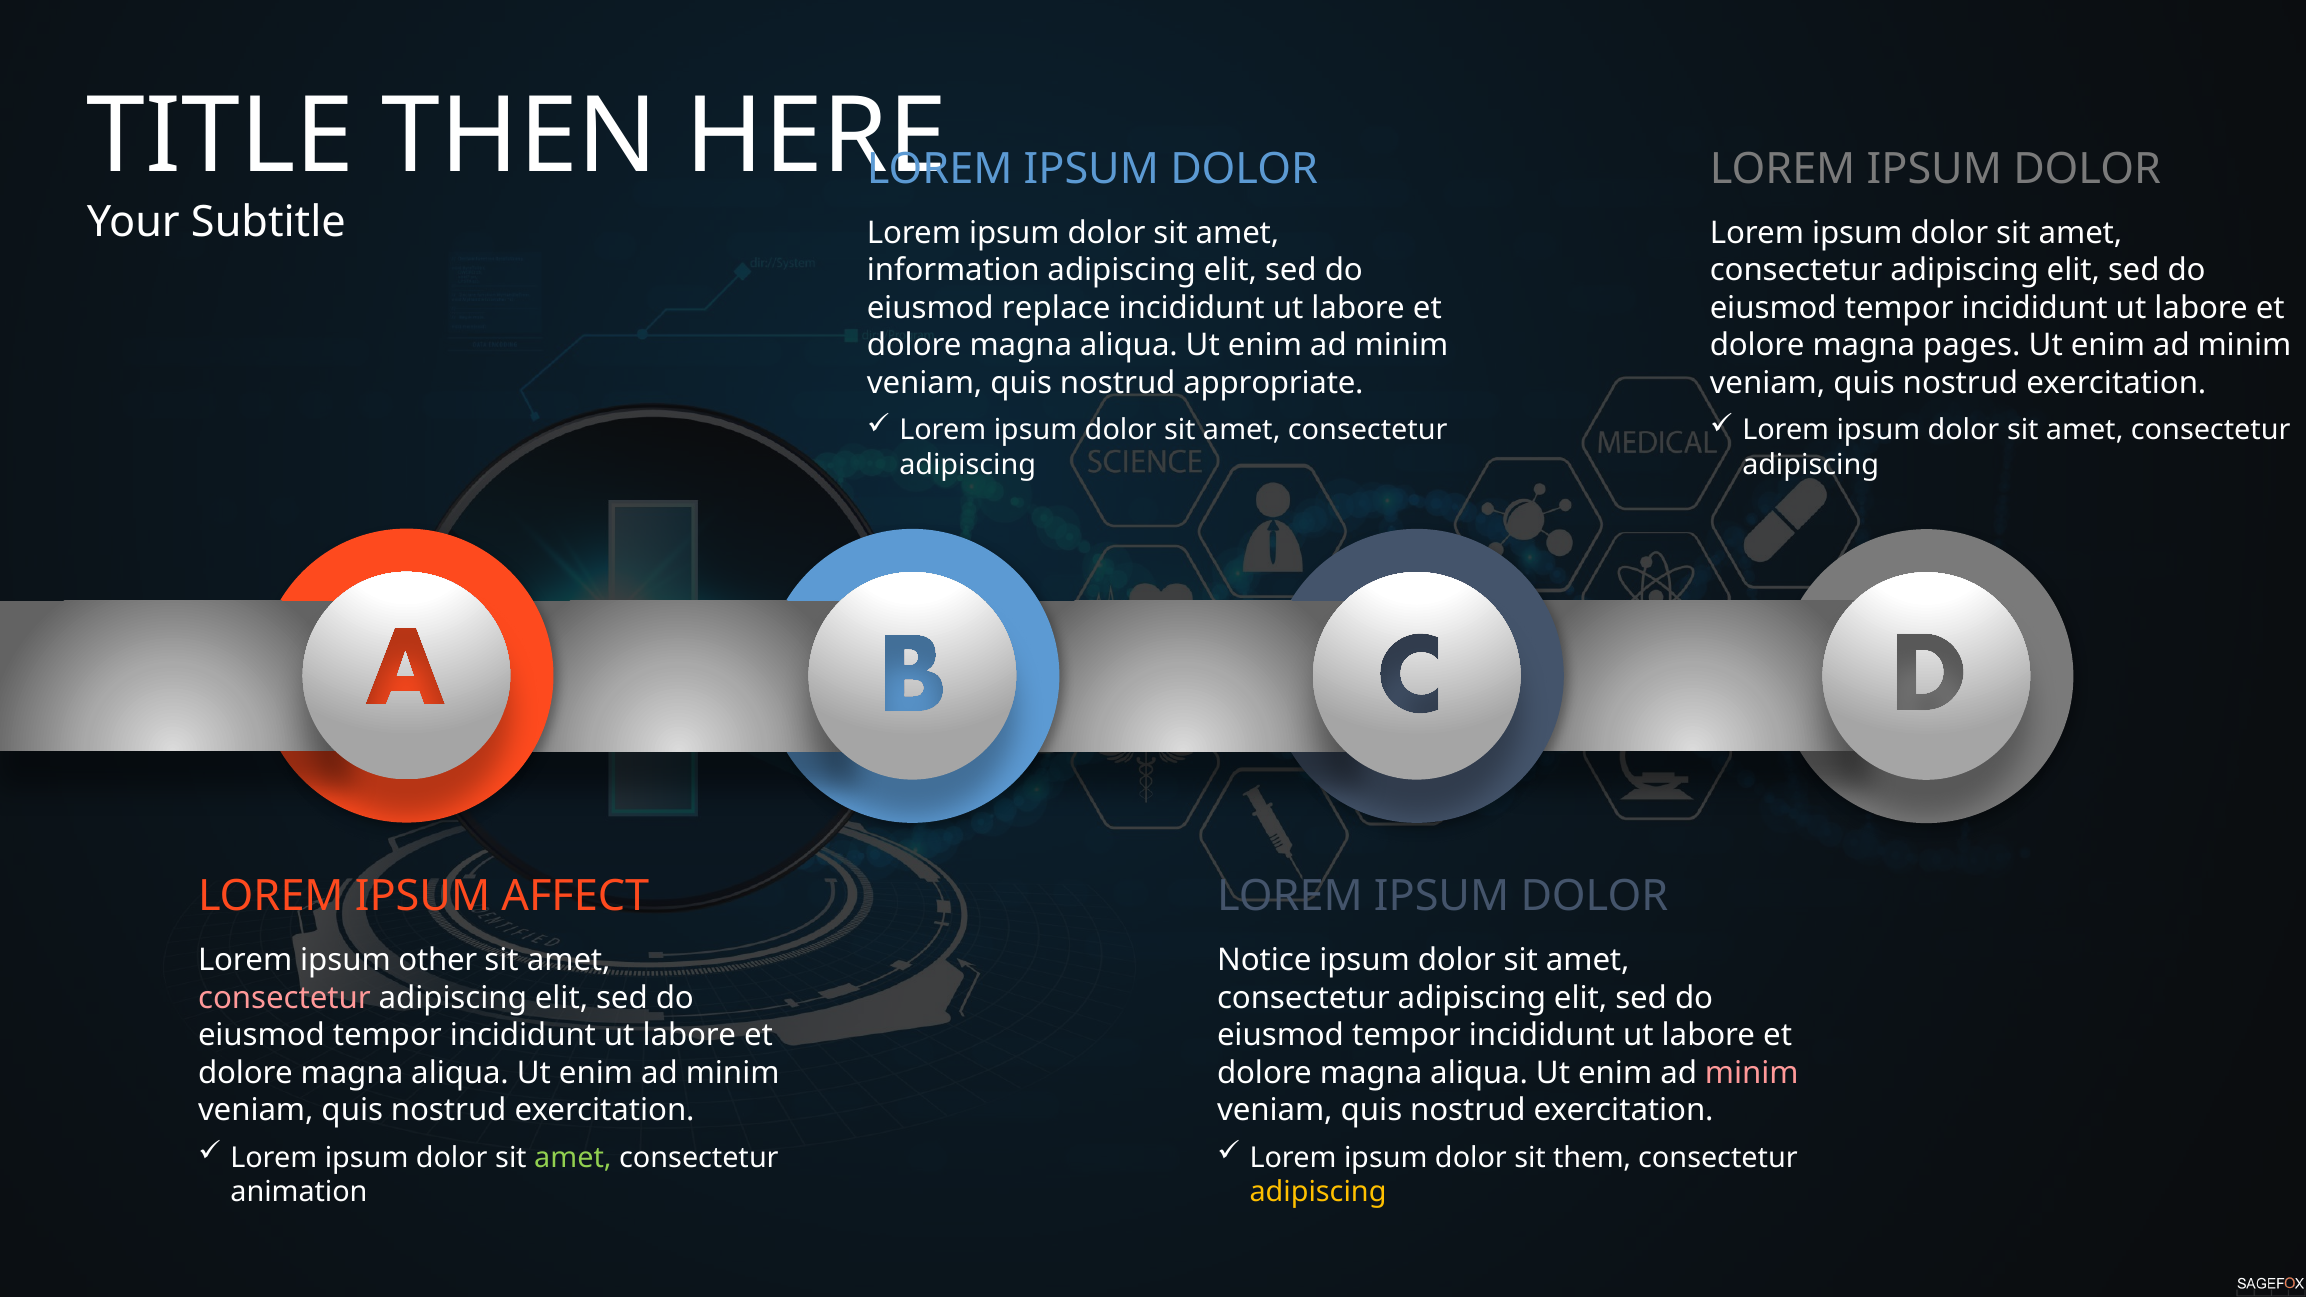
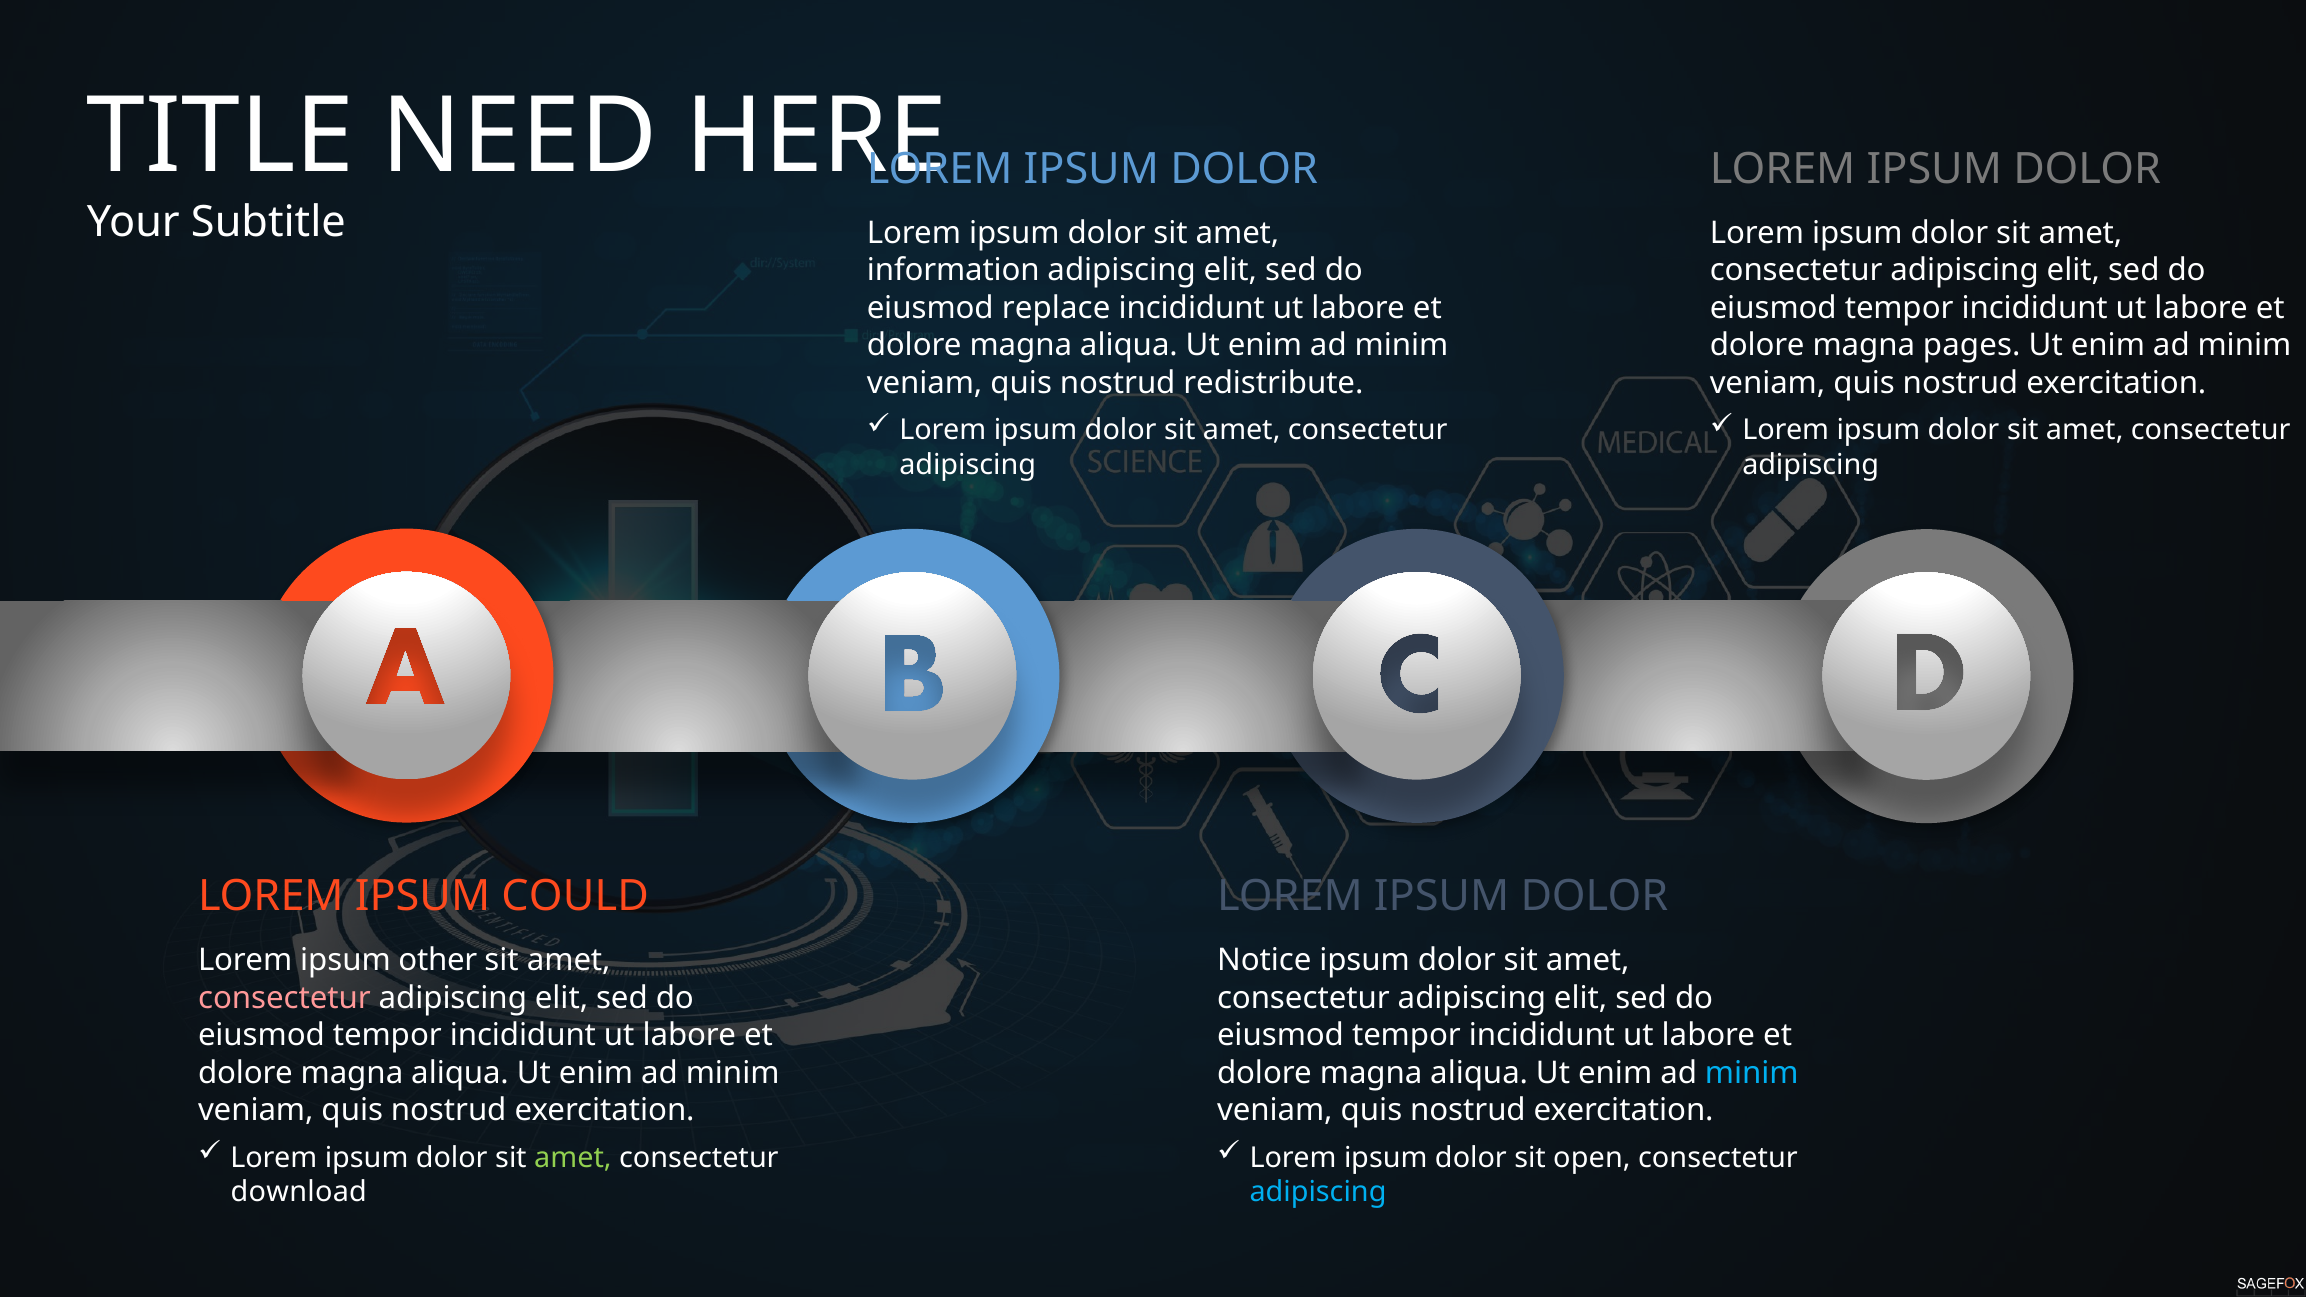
THEN: THEN -> NEED
appropriate: appropriate -> redistribute
AFFECT: AFFECT -> COULD
minim at (1752, 1073) colour: pink -> light blue
them: them -> open
animation: animation -> download
adipiscing at (1318, 1192) colour: yellow -> light blue
